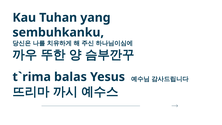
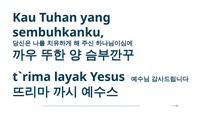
balas: balas -> layak
